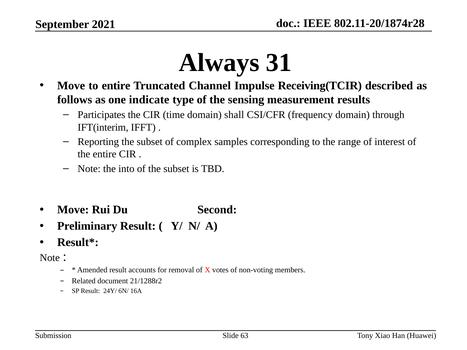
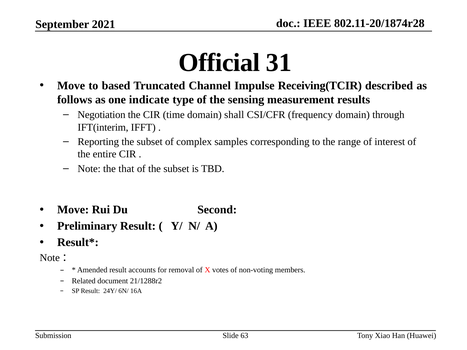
Always: Always -> Official
to entire: entire -> based
Participates: Participates -> Negotiation
into: into -> that
